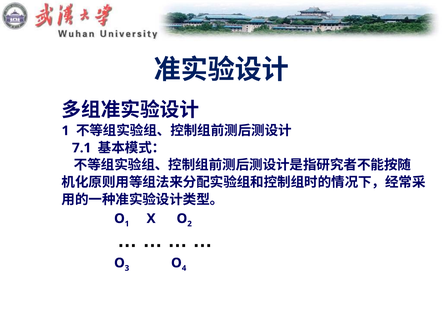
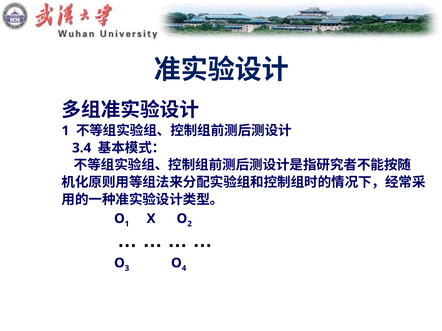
7.1: 7.1 -> 3.4
